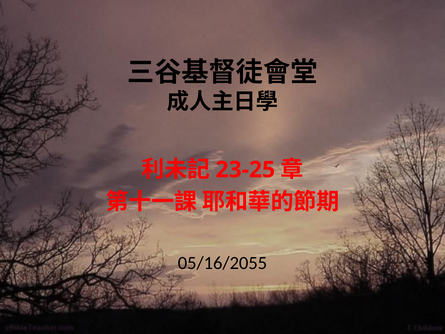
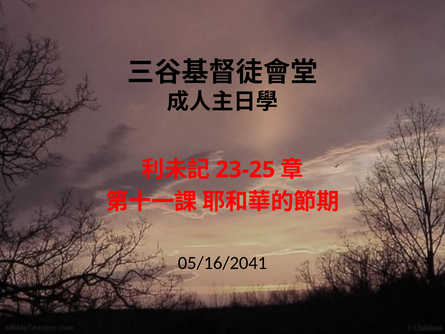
05/16/2055: 05/16/2055 -> 05/16/2041
